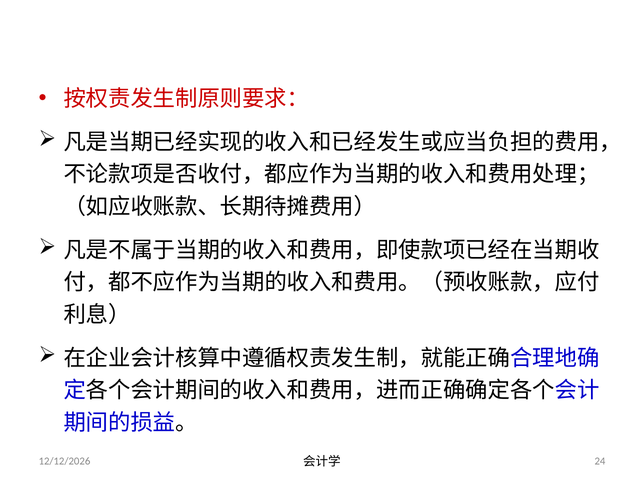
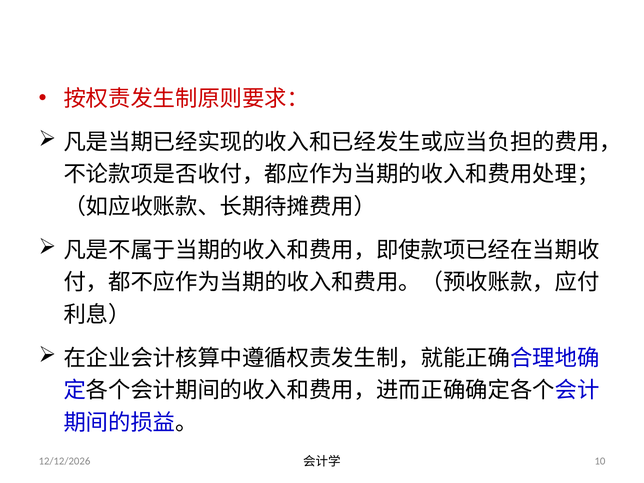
24: 24 -> 10
